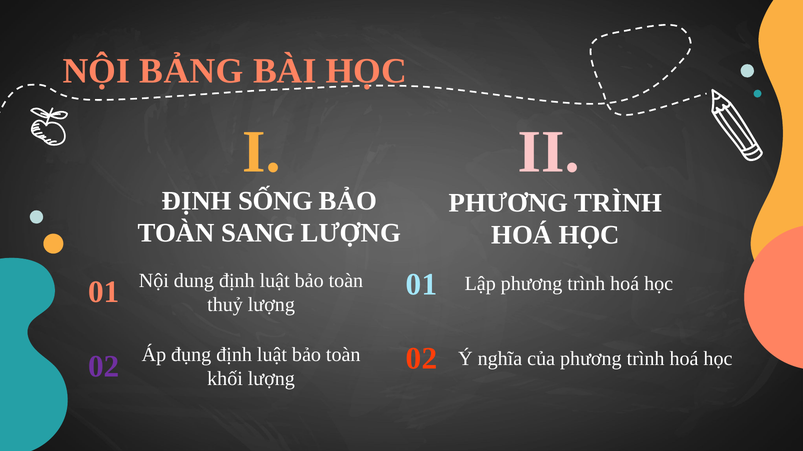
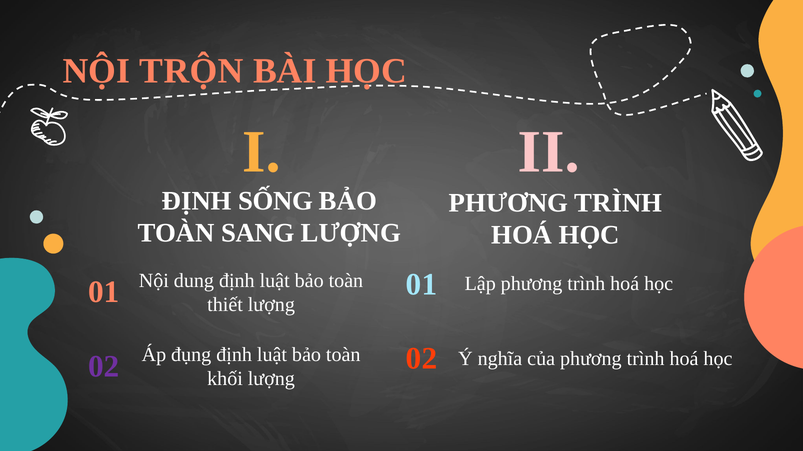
BẢNG: BẢNG -> TRỘN
thuỷ: thuỷ -> thiết
